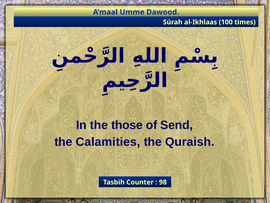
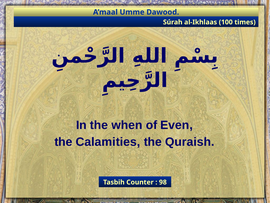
those: those -> when
Send: Send -> Even
